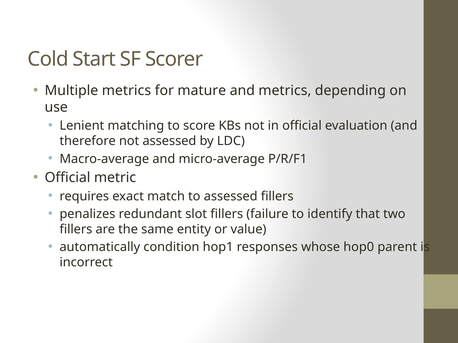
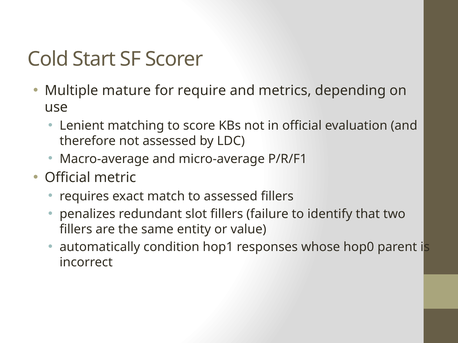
Multiple metrics: metrics -> mature
mature: mature -> require
